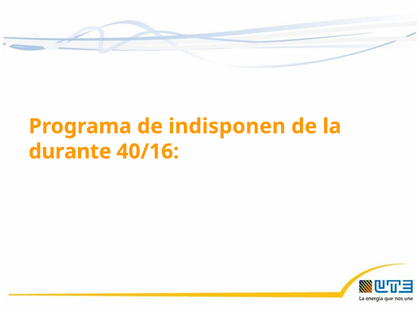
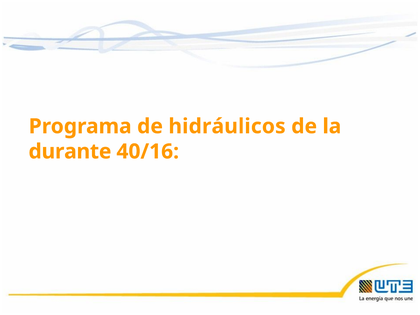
indisponen: indisponen -> hidráulicos
